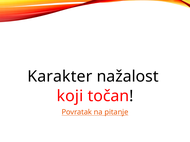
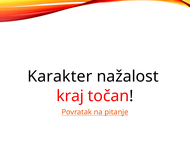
koji: koji -> kraj
